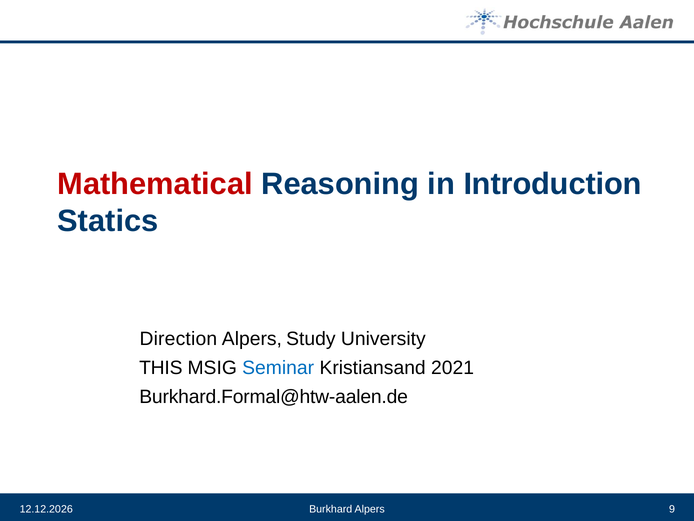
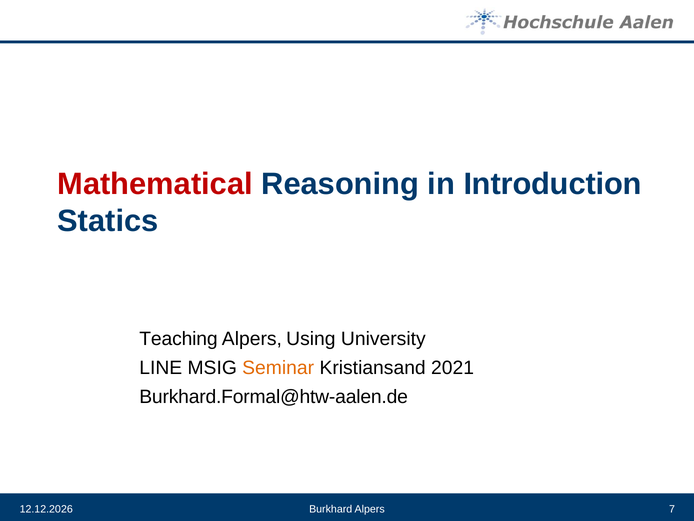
Direction: Direction -> Teaching
Study: Study -> Using
THIS: THIS -> LINE
Seminar colour: blue -> orange
9: 9 -> 7
